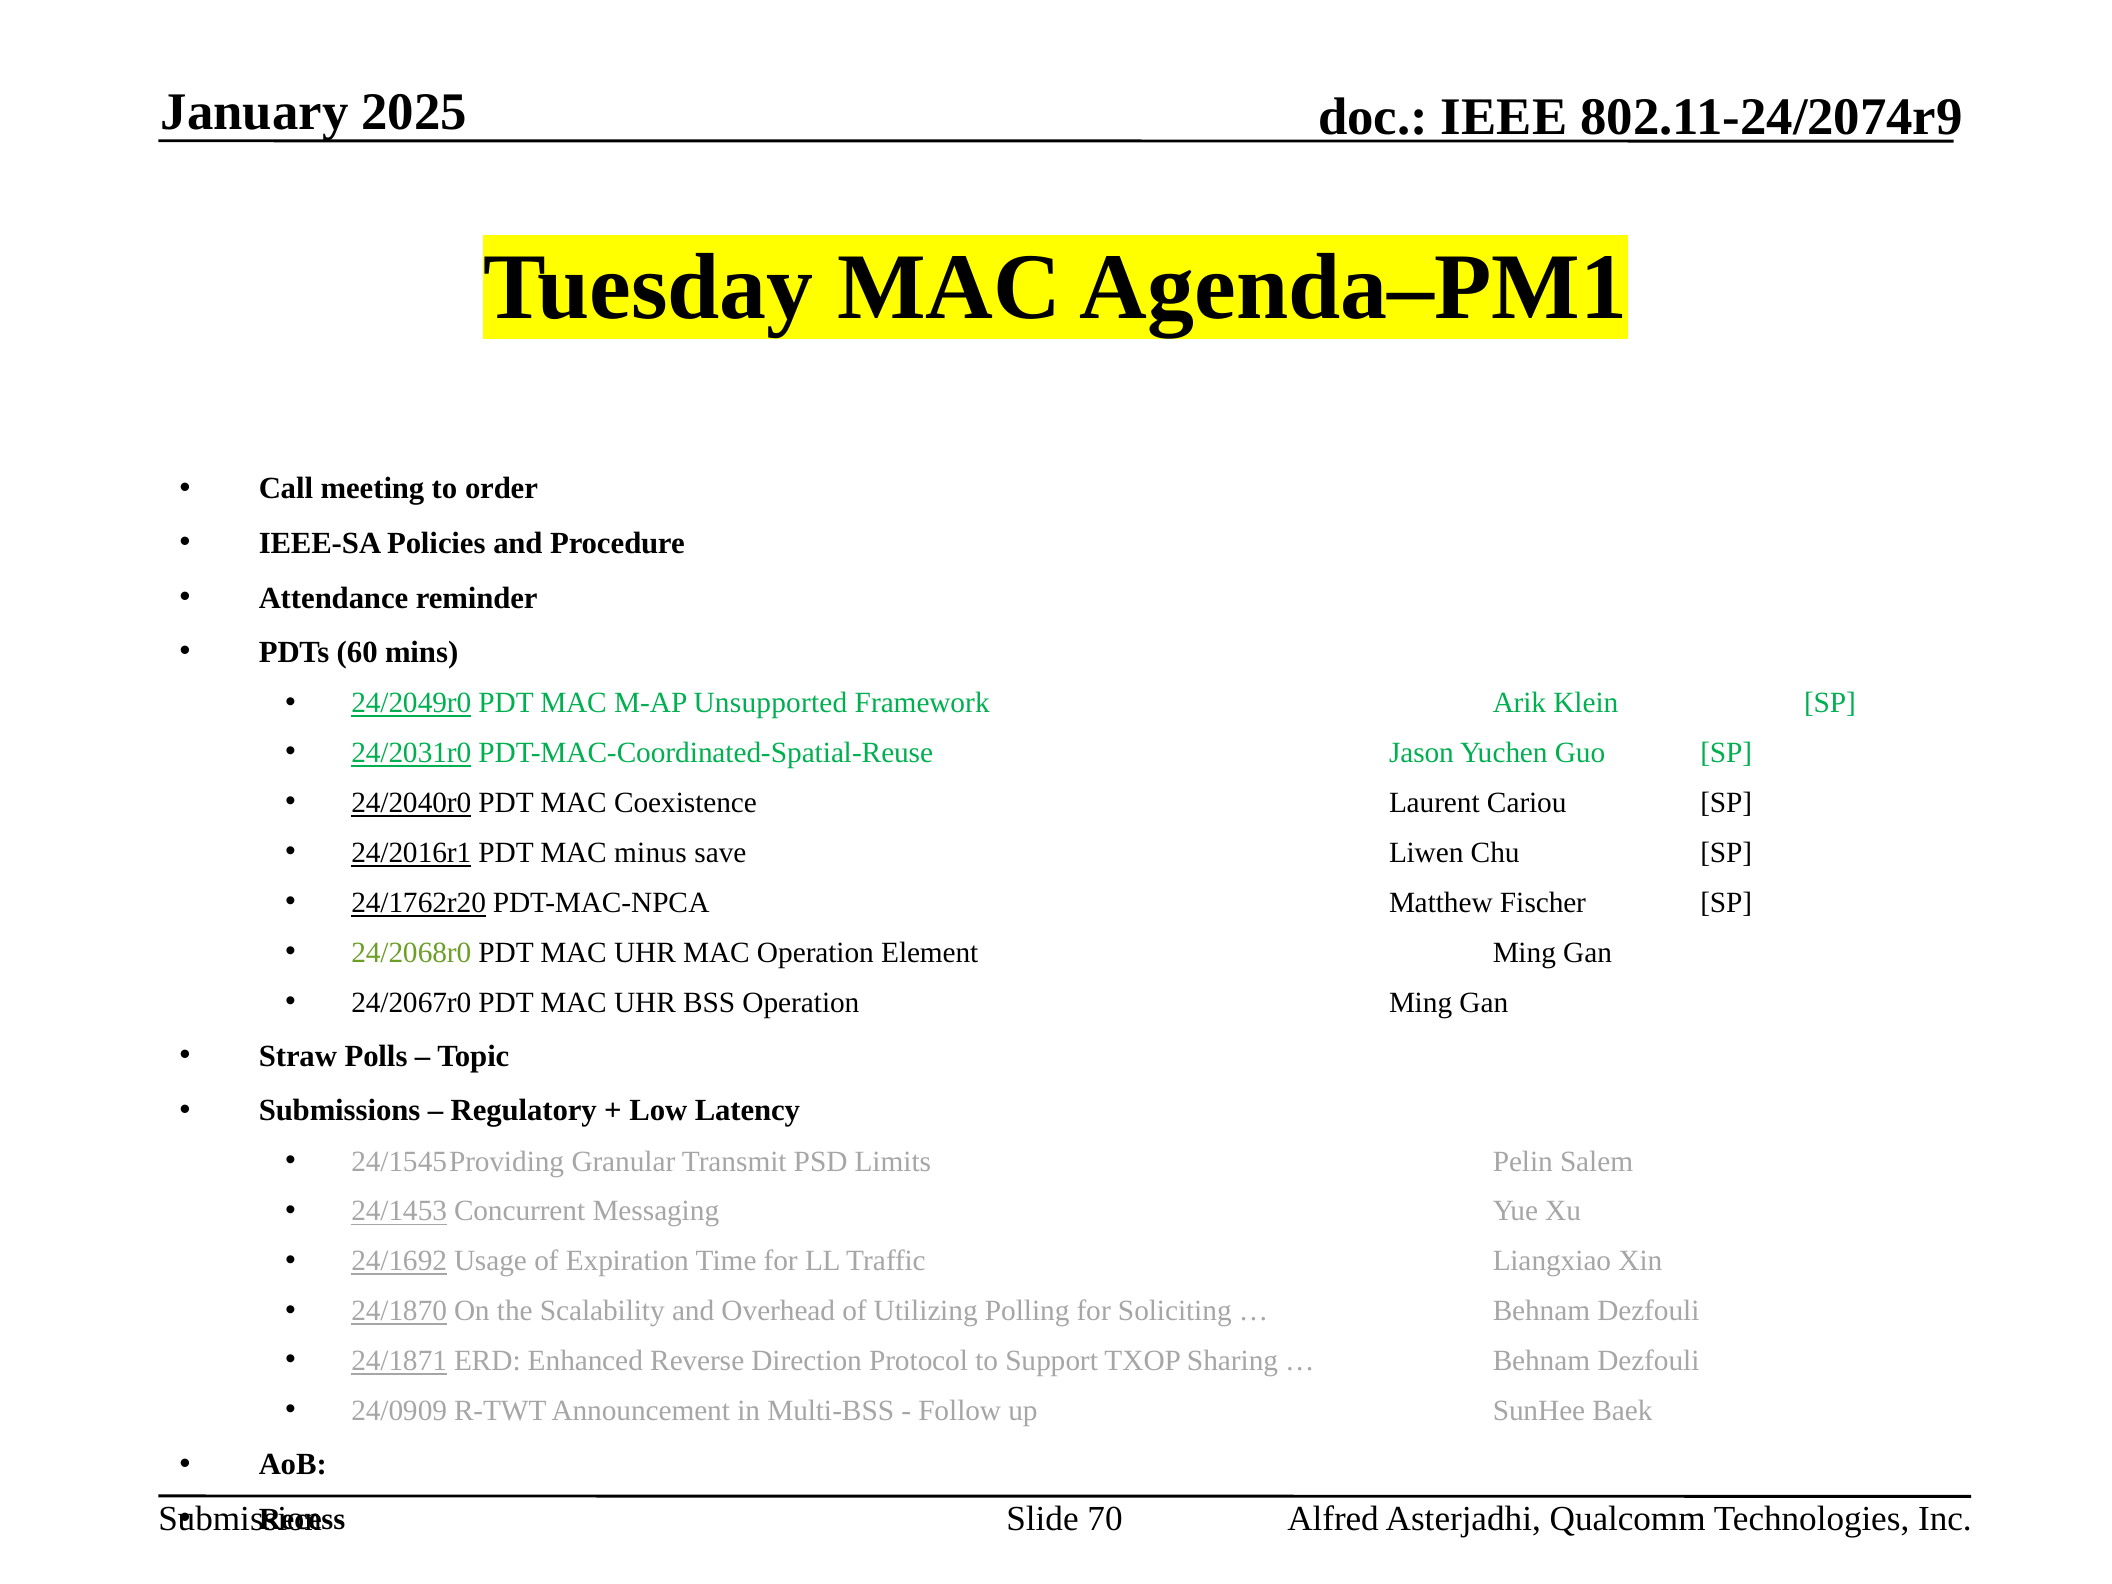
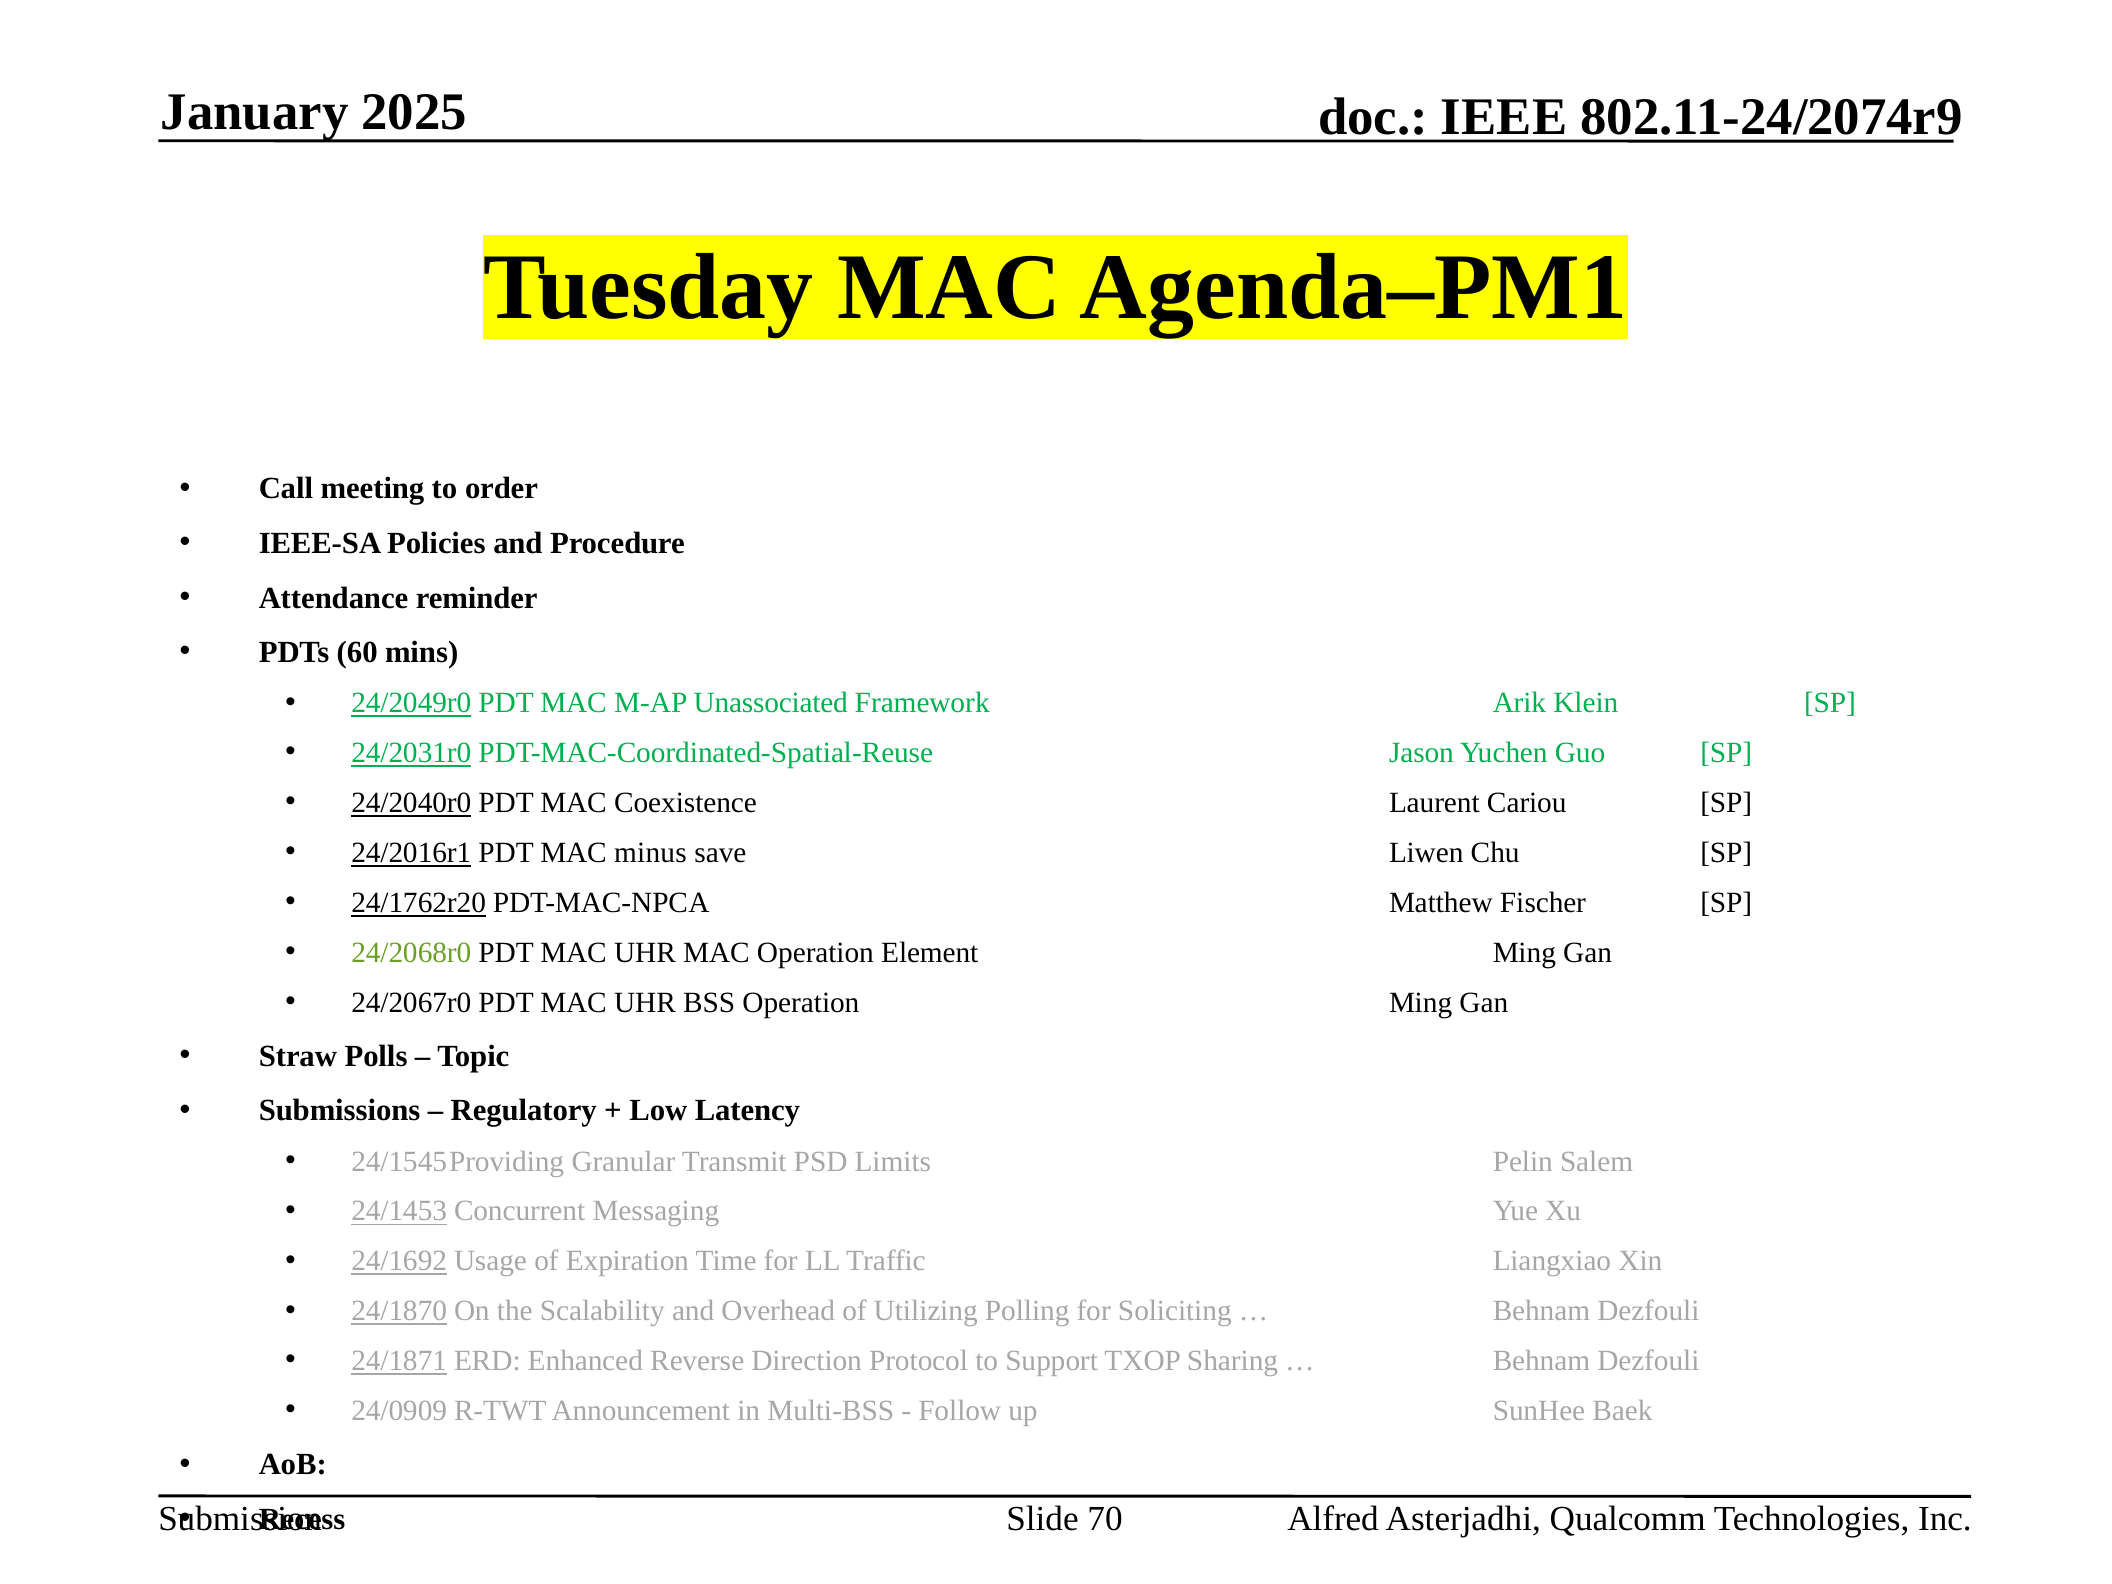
Unsupported: Unsupported -> Unassociated
